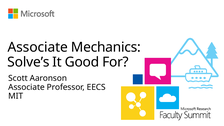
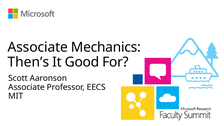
Solve’s: Solve’s -> Then’s
